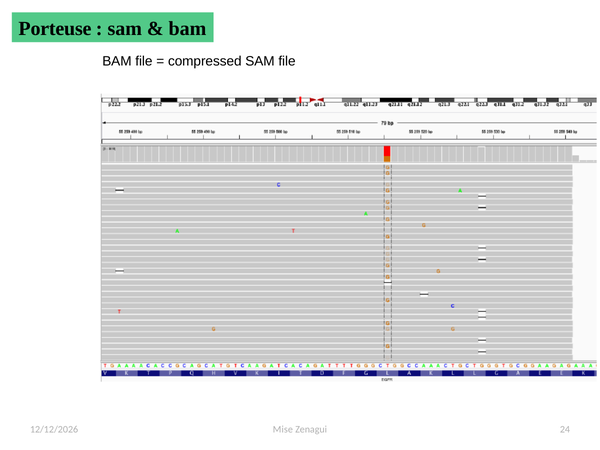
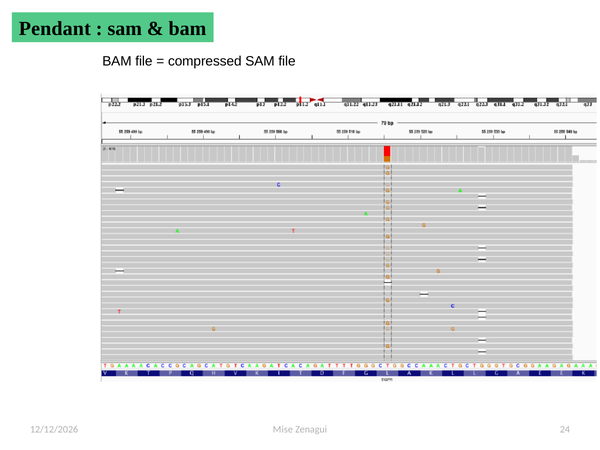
Porteuse: Porteuse -> Pendant
